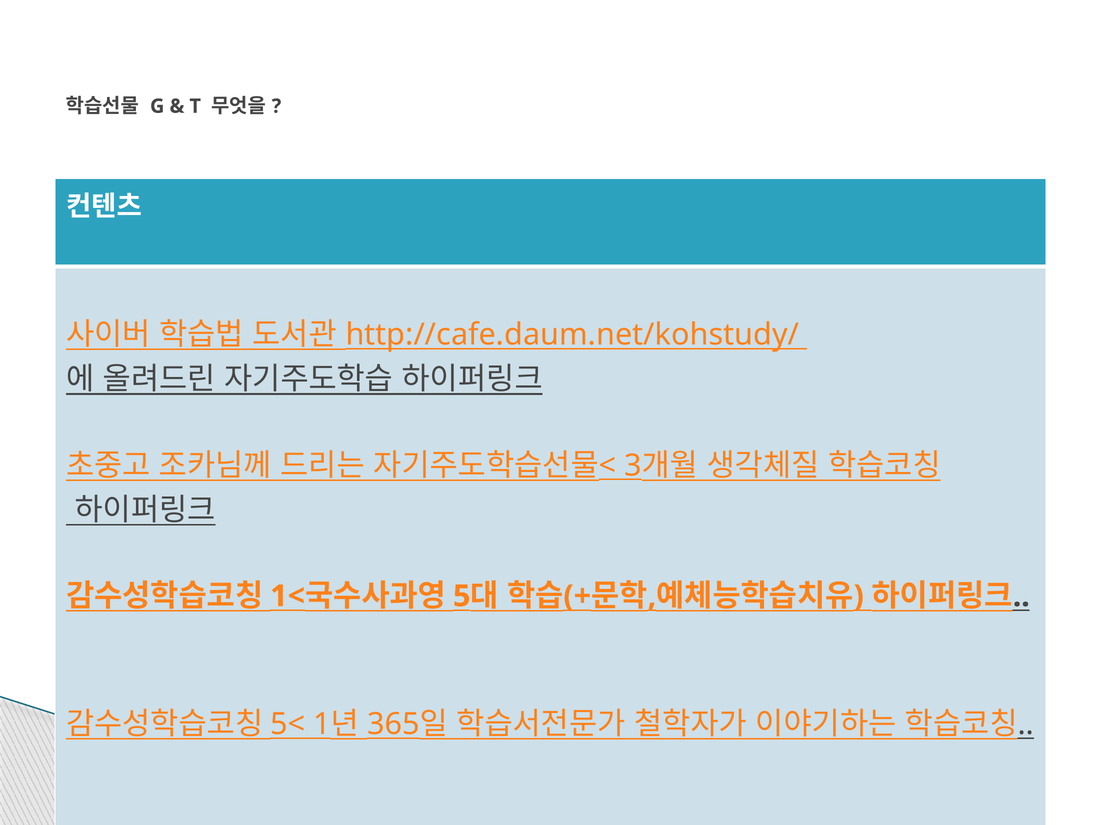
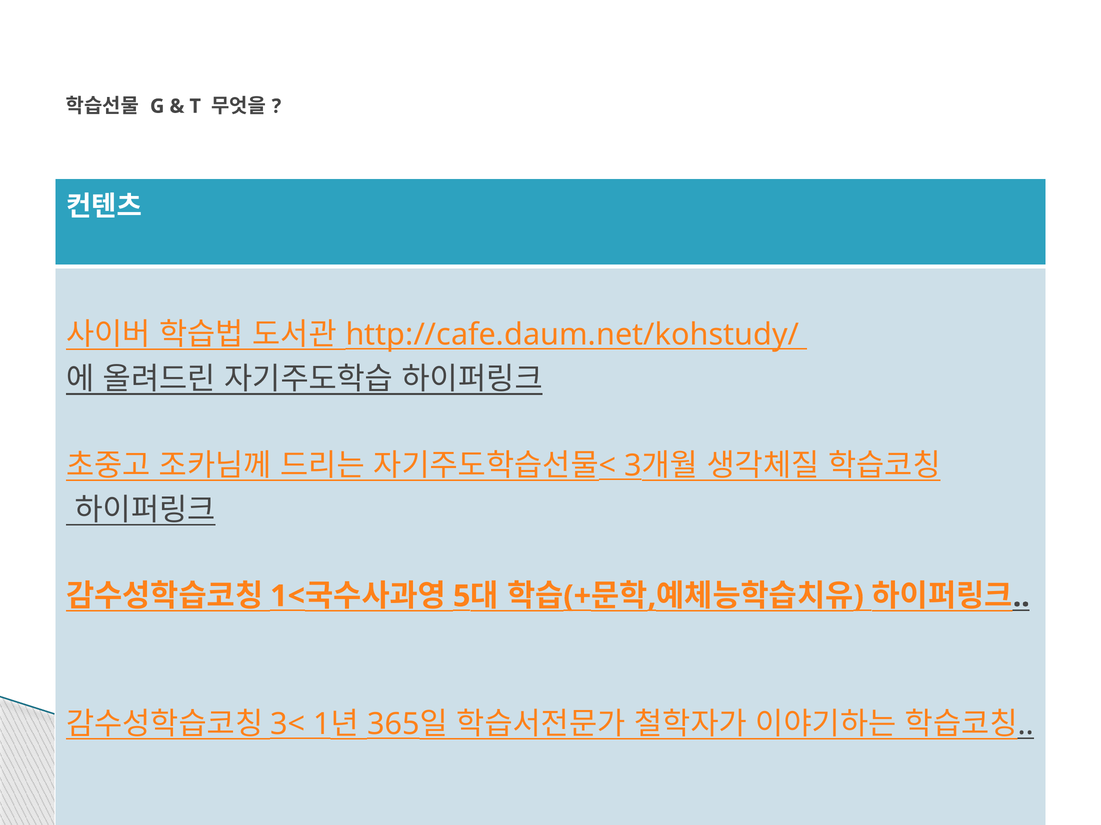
5<: 5< -> 3<
